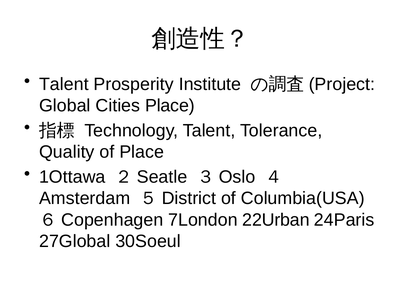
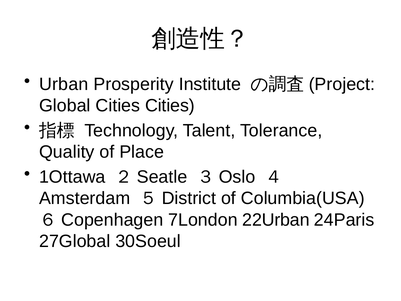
Talent at (64, 84): Talent -> Urban
Cities Place: Place -> Cities
